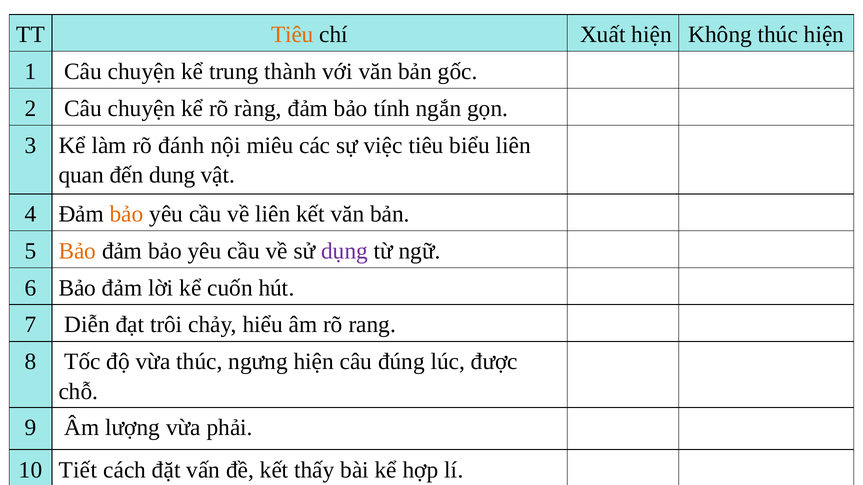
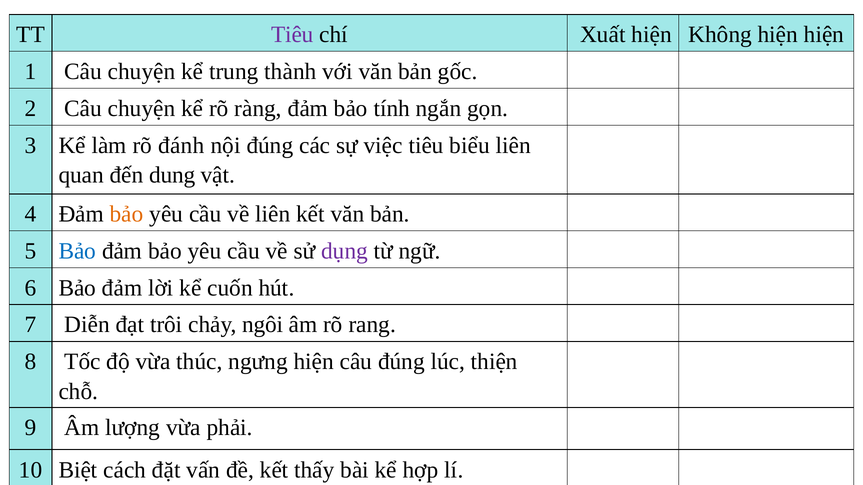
Tiêu at (292, 35) colour: orange -> purple
Không thúc: thúc -> hiện
nội miêu: miêu -> đúng
Bảo at (77, 251) colour: orange -> blue
hiểu: hiểu -> ngôi
được: được -> thiện
Tiết: Tiết -> Biệt
